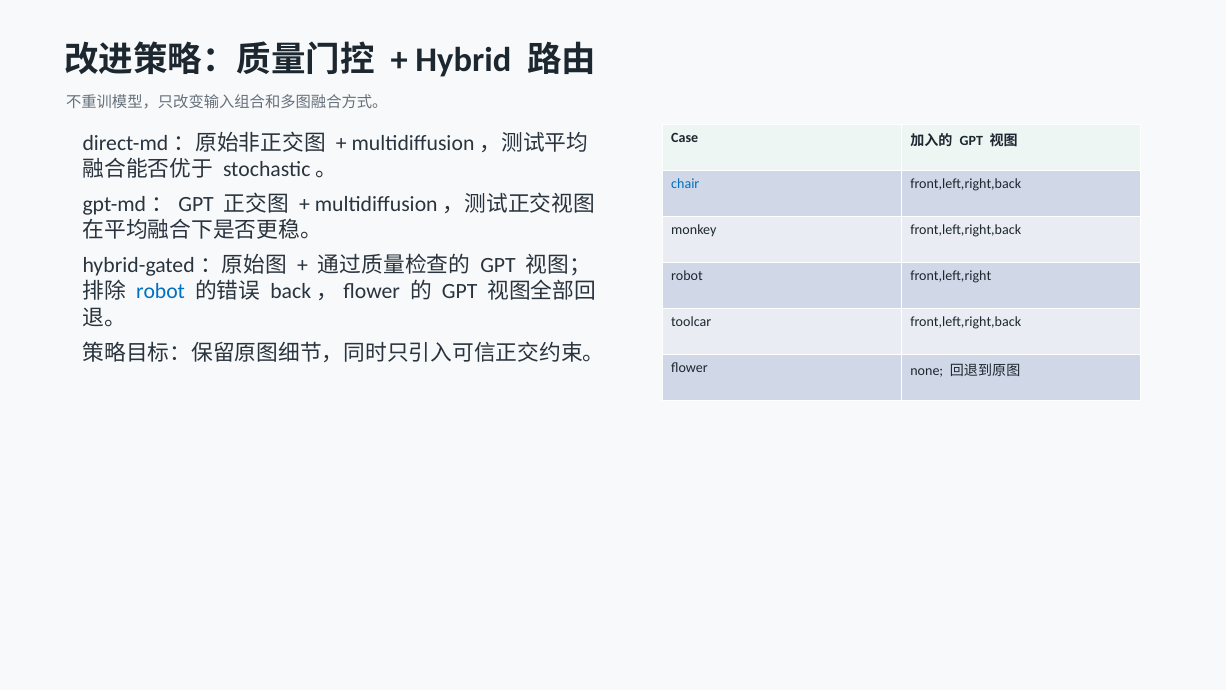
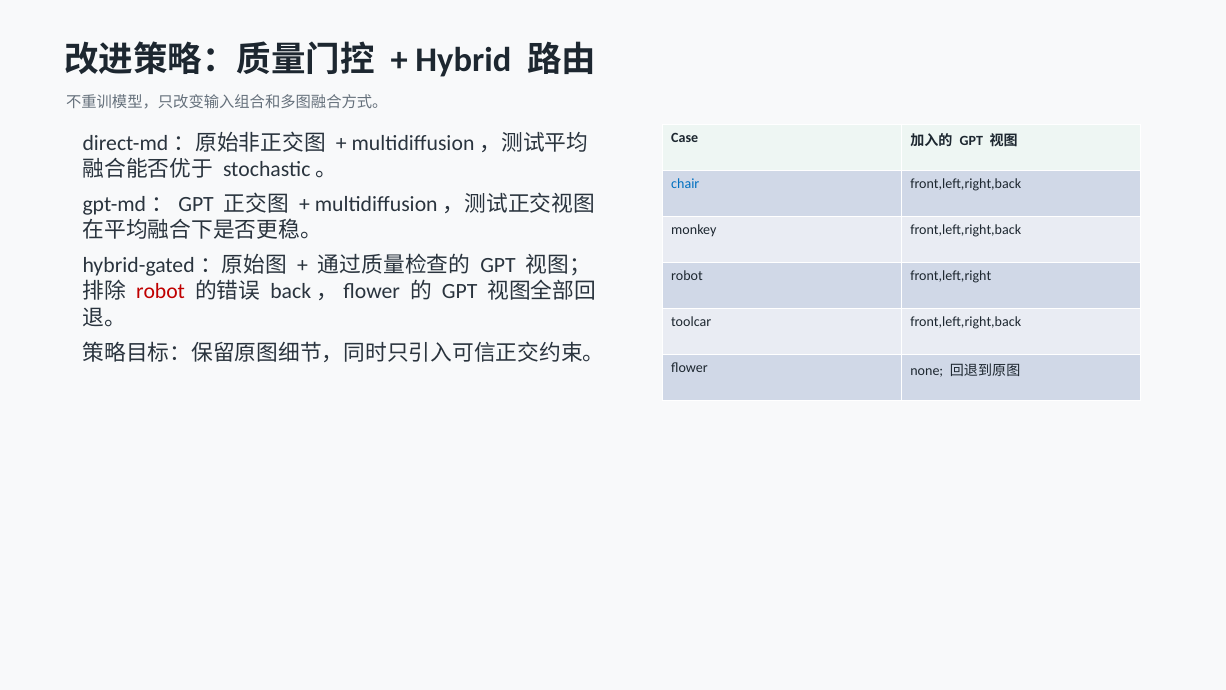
robot at (161, 292) colour: blue -> red
